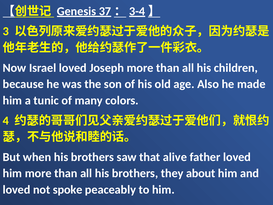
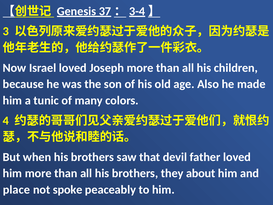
alive: alive -> devil
loved at (17, 189): loved -> place
